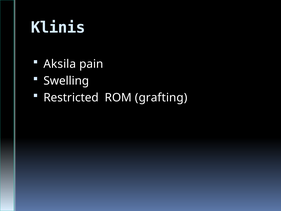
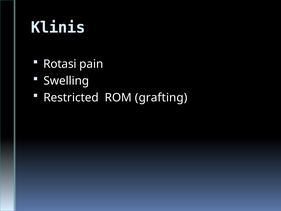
Aksila: Aksila -> Rotasi
